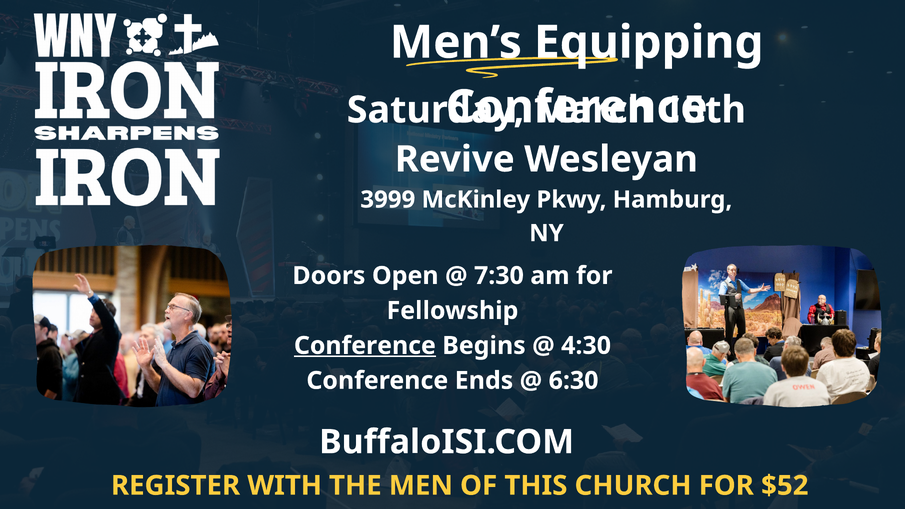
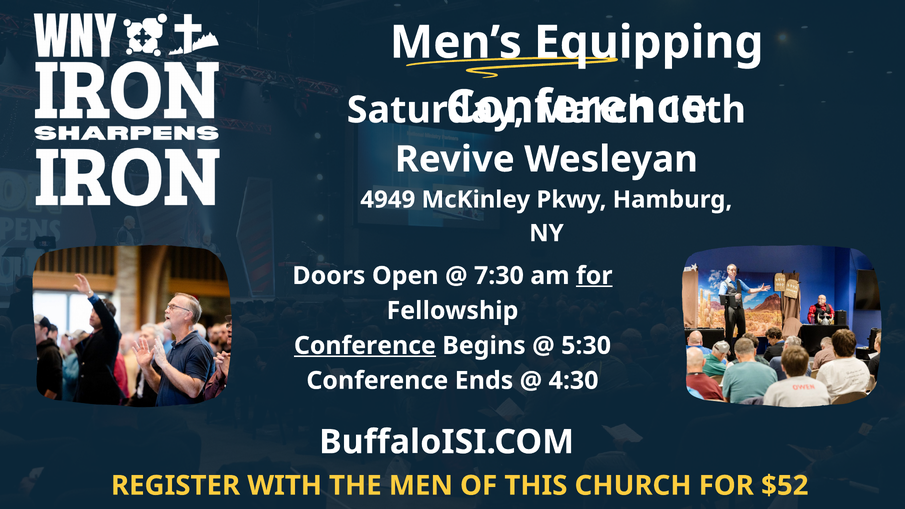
3999: 3999 -> 4949
for at (594, 276) underline: none -> present
4:30: 4:30 -> 5:30
6:30: 6:30 -> 4:30
